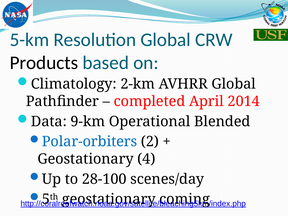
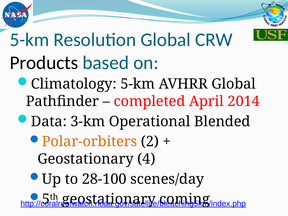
Climatology 2-km: 2-km -> 5-km
9-km: 9-km -> 3-km
Polar-orbiters colour: blue -> orange
